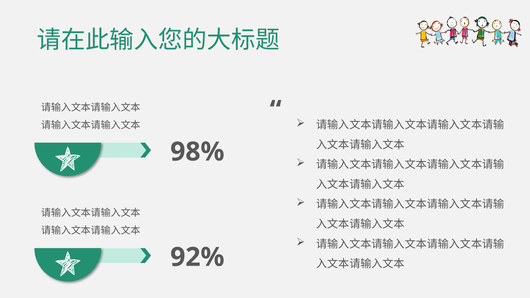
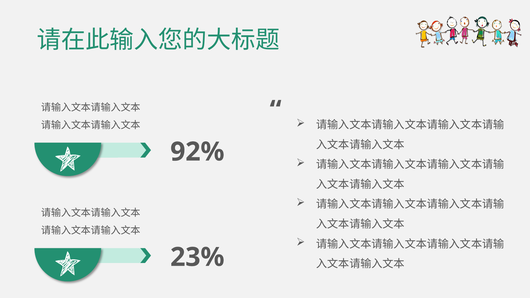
98%: 98% -> 92%
92%: 92% -> 23%
